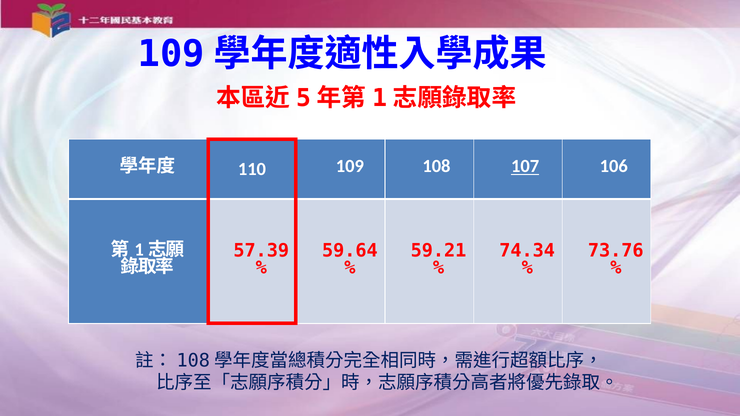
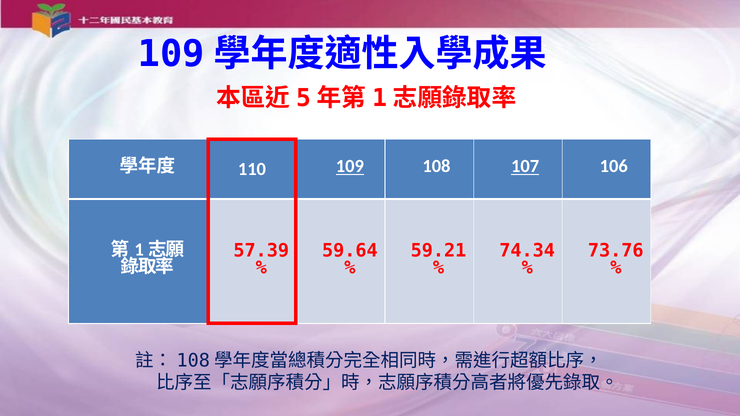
109 at (350, 166) underline: none -> present
